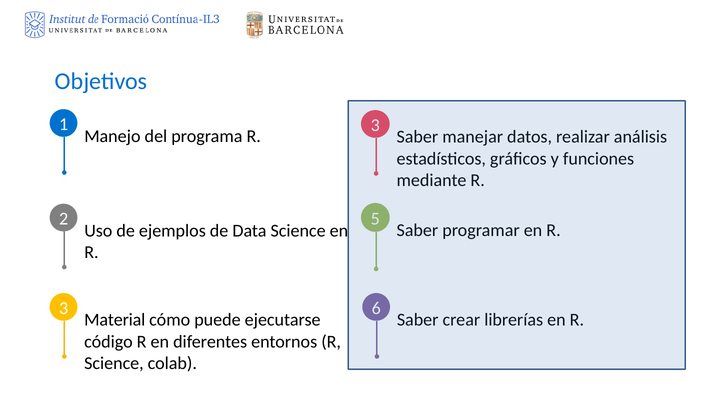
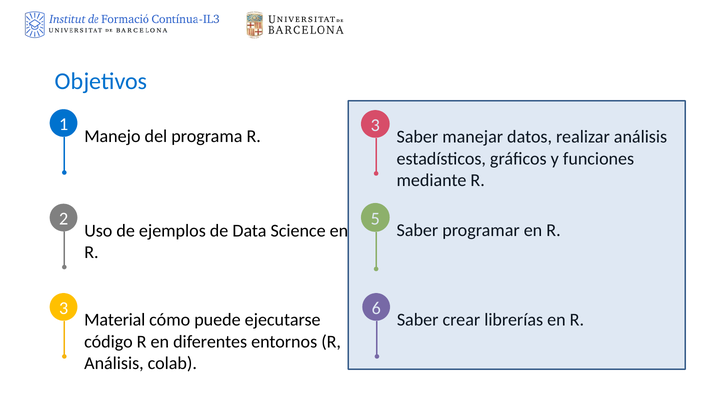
Science at (114, 363): Science -> Análisis
